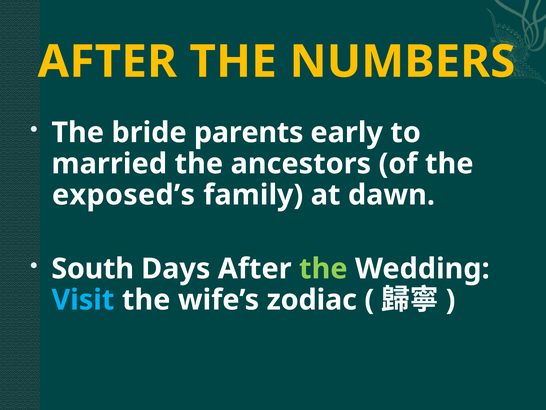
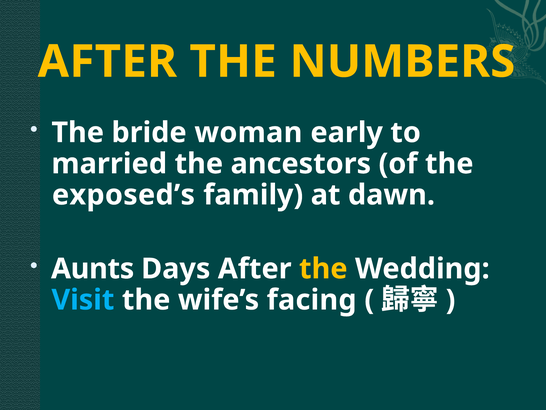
parents: parents -> woman
South: South -> Aunts
the at (323, 268) colour: light green -> yellow
zodiac: zodiac -> facing
